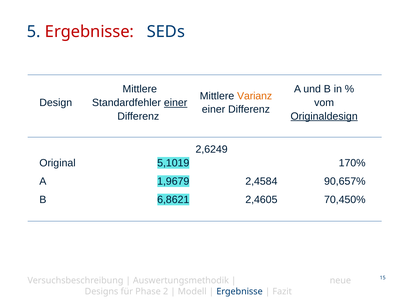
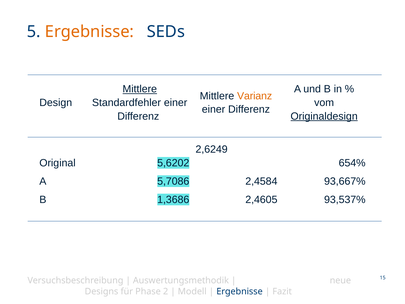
Ergebnisse at (89, 32) colour: red -> orange
Mittlere at (140, 89) underline: none -> present
einer at (176, 103) underline: present -> none
5,1019: 5,1019 -> 5,6202
170%: 170% -> 654%
1,9679: 1,9679 -> 5,7086
90,657%: 90,657% -> 93,667%
6,8621: 6,8621 -> 1,3686
70,450%: 70,450% -> 93,537%
